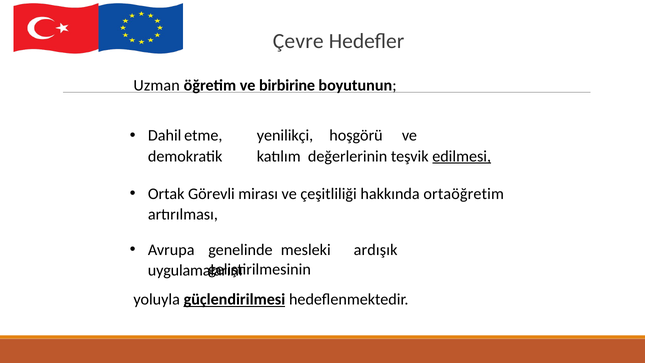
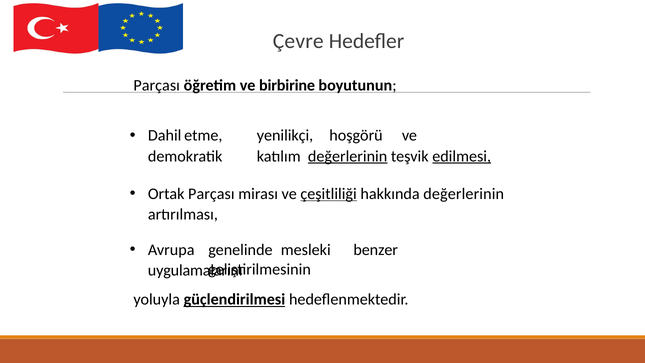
Uzman at (157, 85): Uzman -> Parçası
değerlerinin at (348, 156) underline: none -> present
Ortak Görevli: Görevli -> Parçası
çeşitliliği underline: none -> present
hakkında ortaöğretim: ortaöğretim -> değerlerinin
ardışık: ardışık -> benzer
